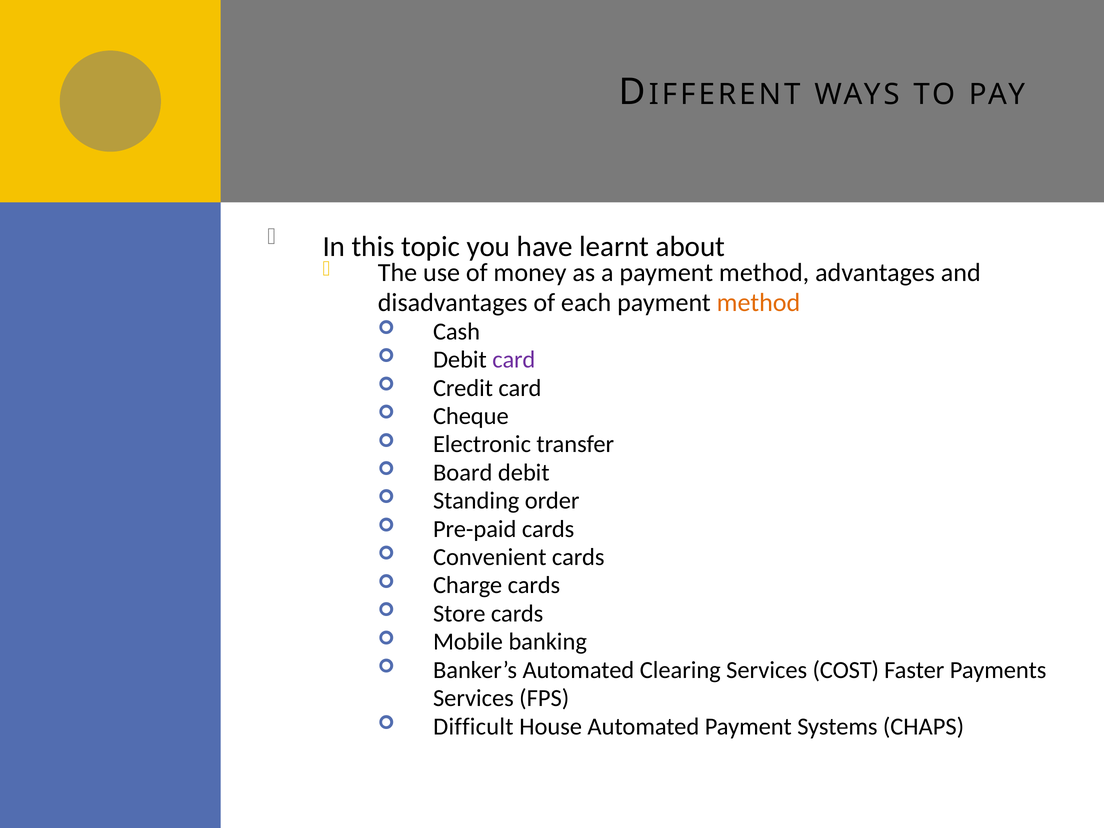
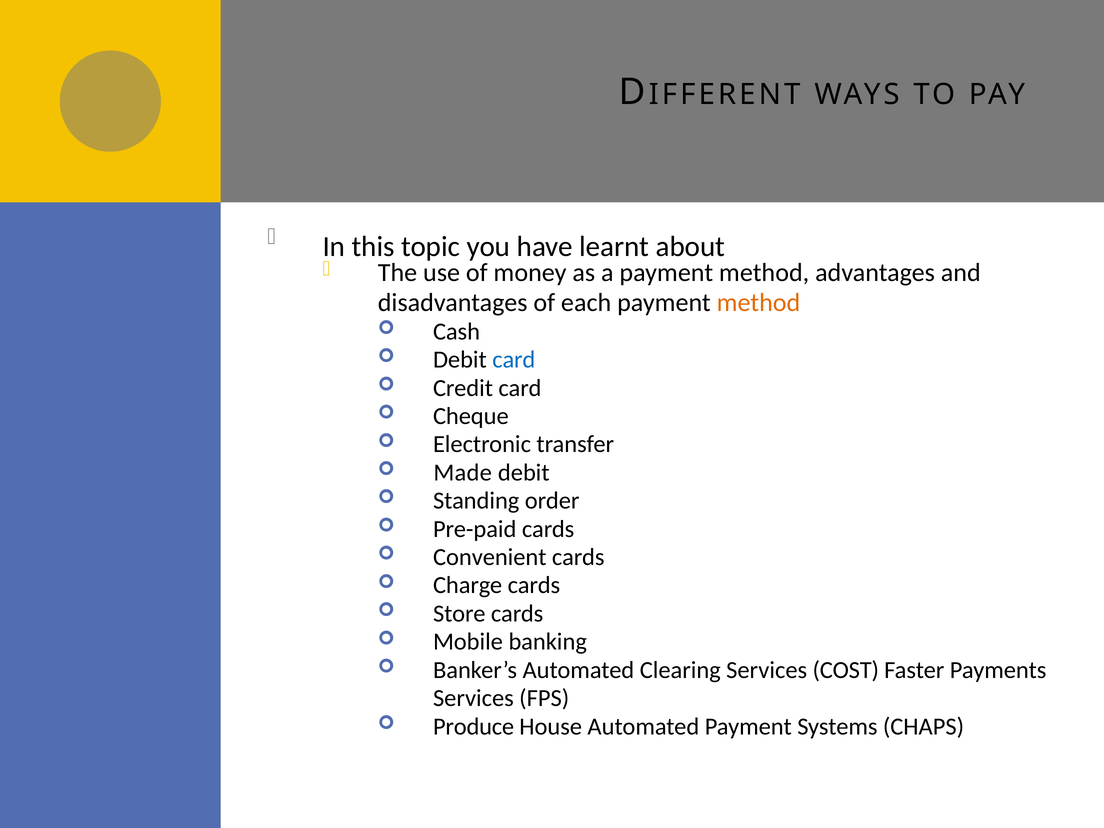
card at (514, 360) colour: purple -> blue
Board: Board -> Made
Difficult: Difficult -> Produce
